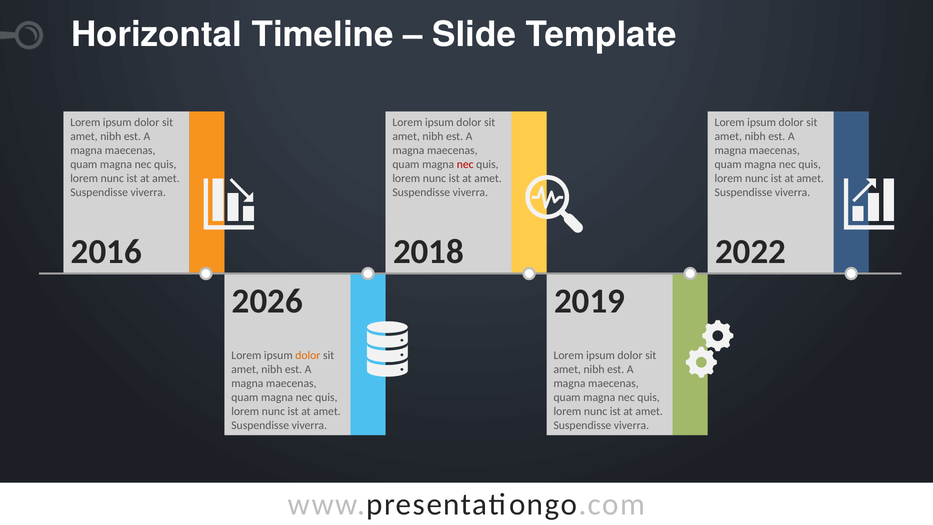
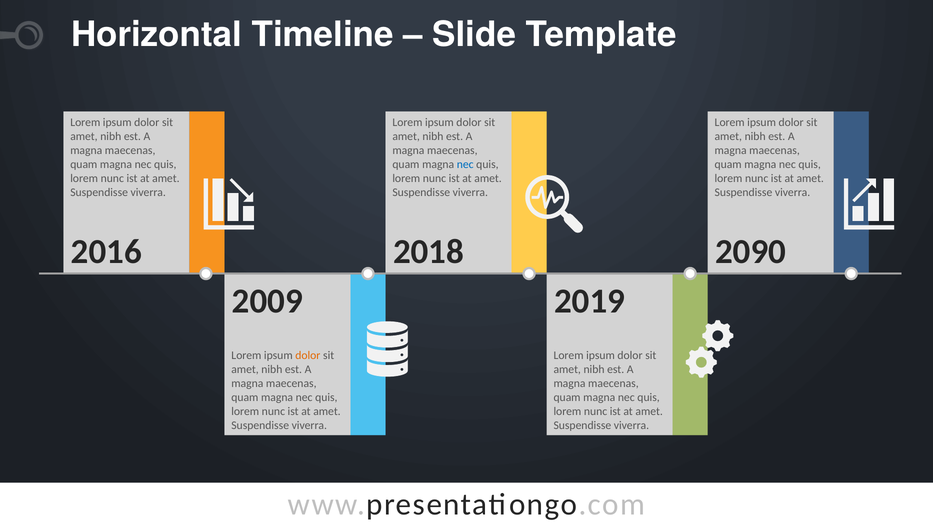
nec at (465, 165) colour: red -> blue
2022: 2022 -> 2090
2026: 2026 -> 2009
